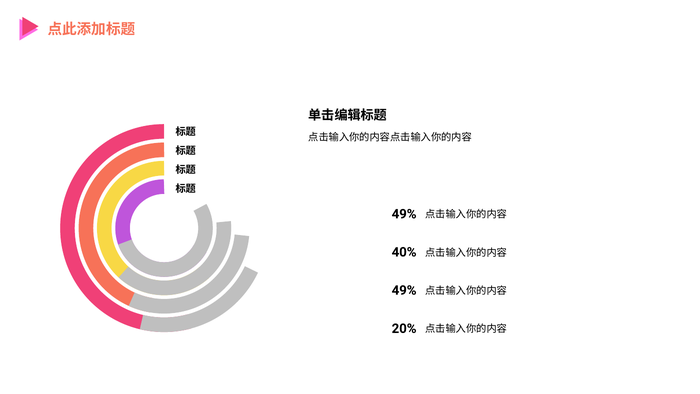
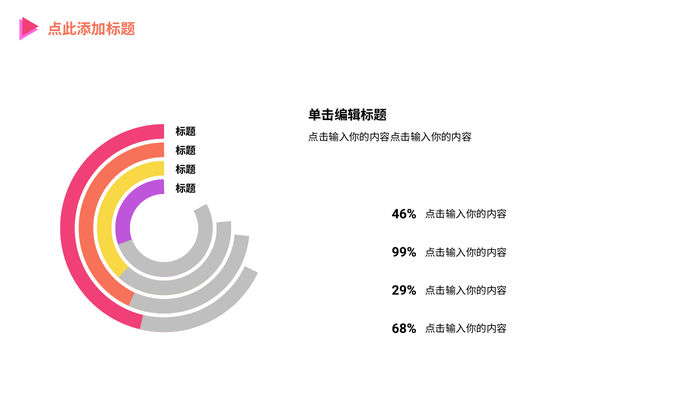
49% at (404, 214): 49% -> 46%
40%: 40% -> 99%
49% at (404, 290): 49% -> 29%
20%: 20% -> 68%
